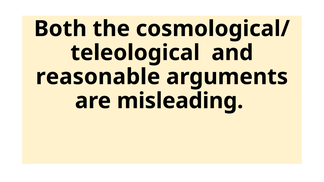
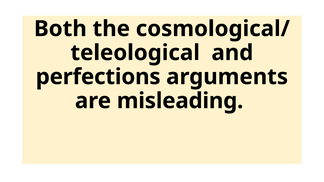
reasonable: reasonable -> perfections
